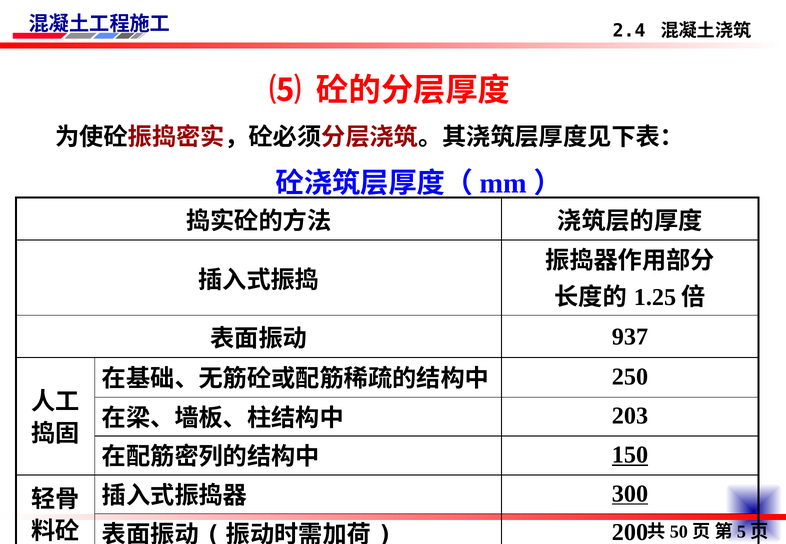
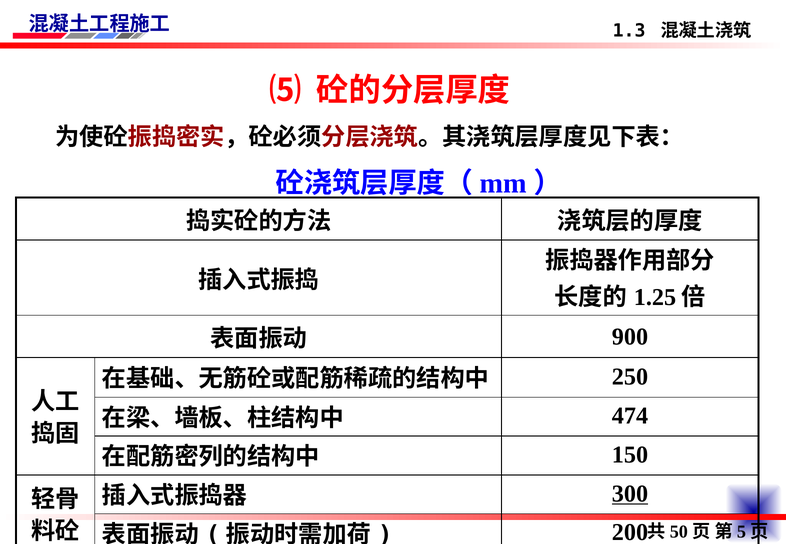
2.4: 2.4 -> 1.3
937: 937 -> 900
203: 203 -> 474
150 underline: present -> none
